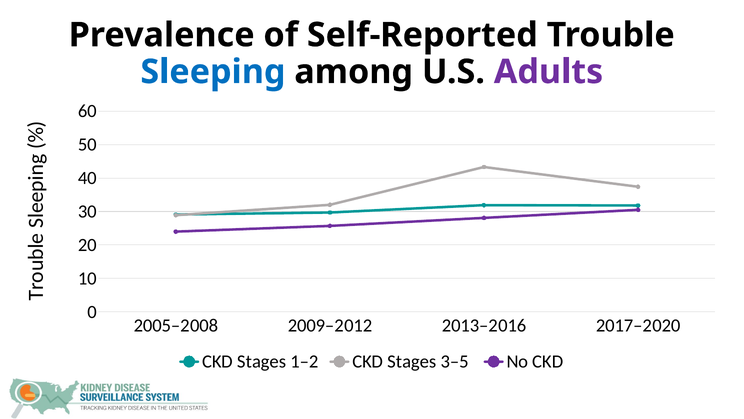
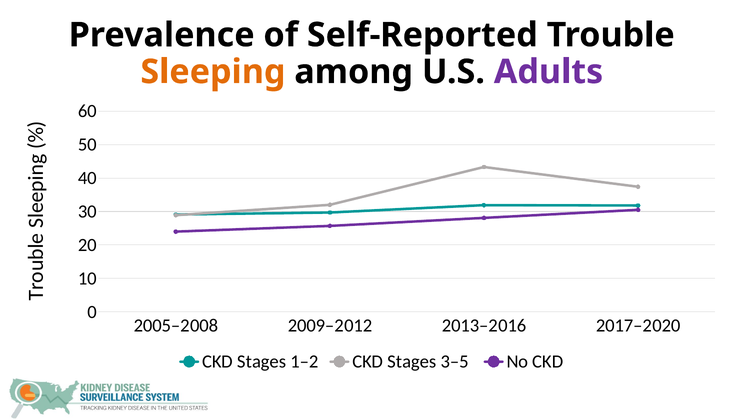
Sleeping colour: blue -> orange
